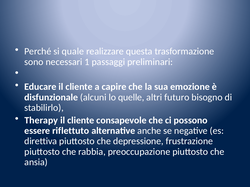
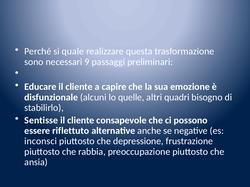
1: 1 -> 9
futuro: futuro -> quadri
Therapy: Therapy -> Sentisse
direttiva: direttiva -> inconsci
